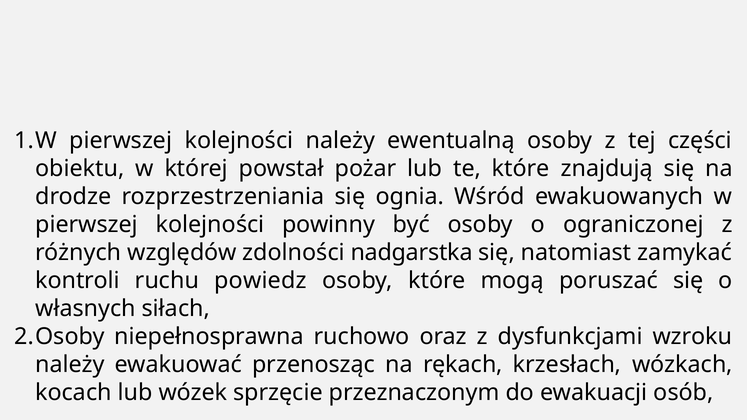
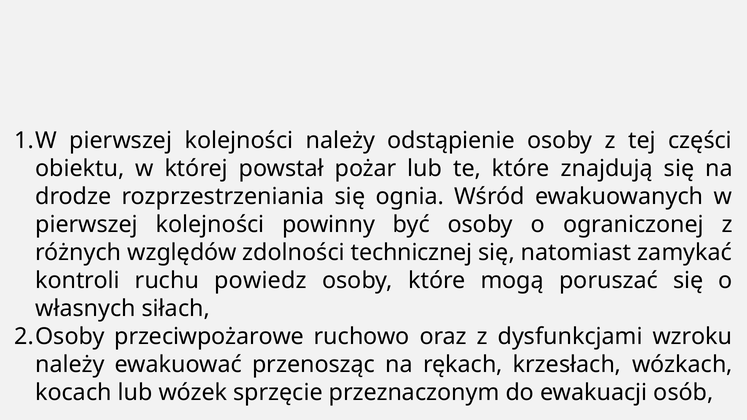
ewentualną: ewentualną -> odstąpienie
nadgarstka: nadgarstka -> technicznej
niepełnosprawna: niepełnosprawna -> przeciwpożarowe
